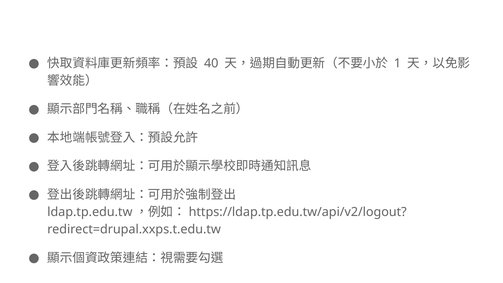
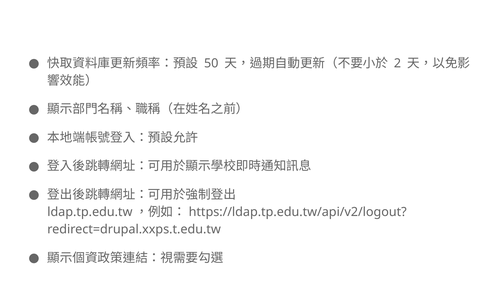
40: 40 -> 50
1: 1 -> 2
